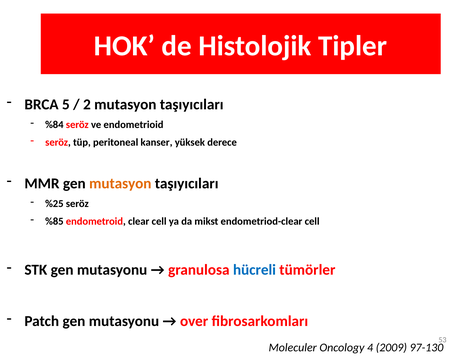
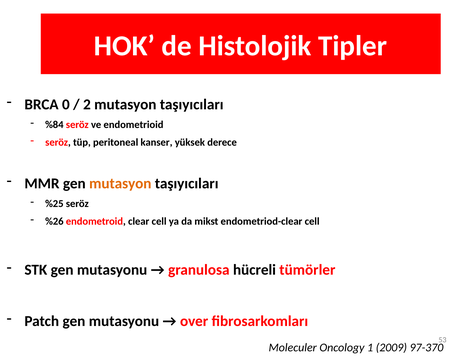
5: 5 -> 0
%85: %85 -> %26
hücreli colour: blue -> black
4: 4 -> 1
97-130: 97-130 -> 97-370
